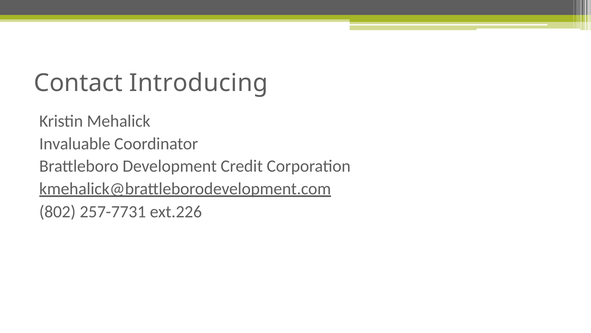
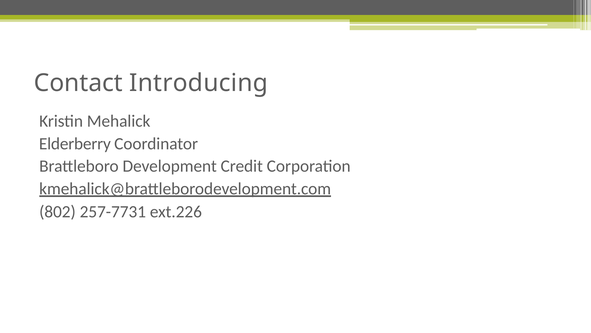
Invaluable: Invaluable -> Elderberry
